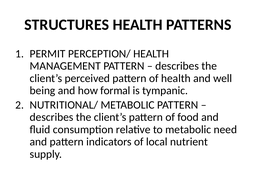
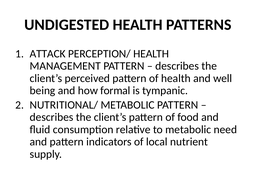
STRUCTURES: STRUCTURES -> UNDIGESTED
PERMIT: PERMIT -> ATTACK
